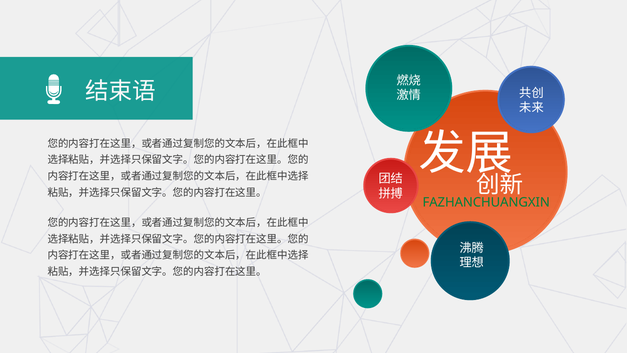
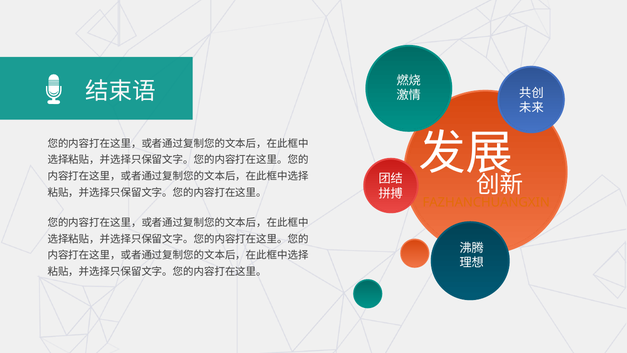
FAZHANCHUANGXIN colour: green -> orange
